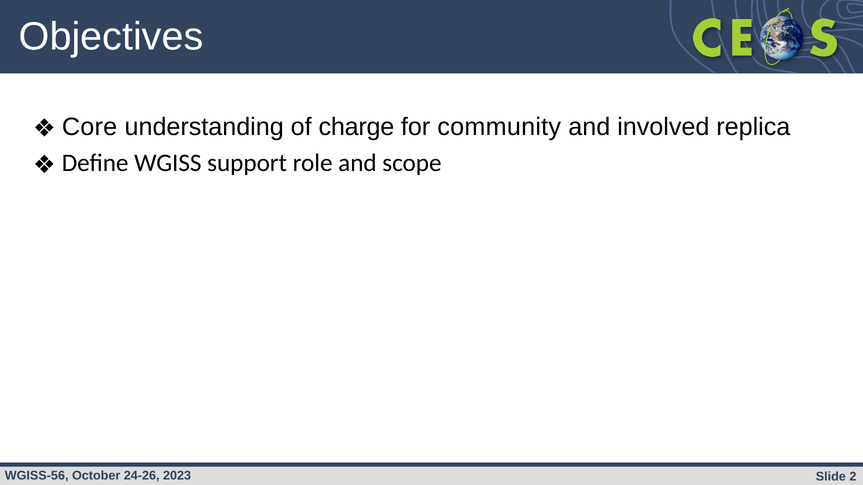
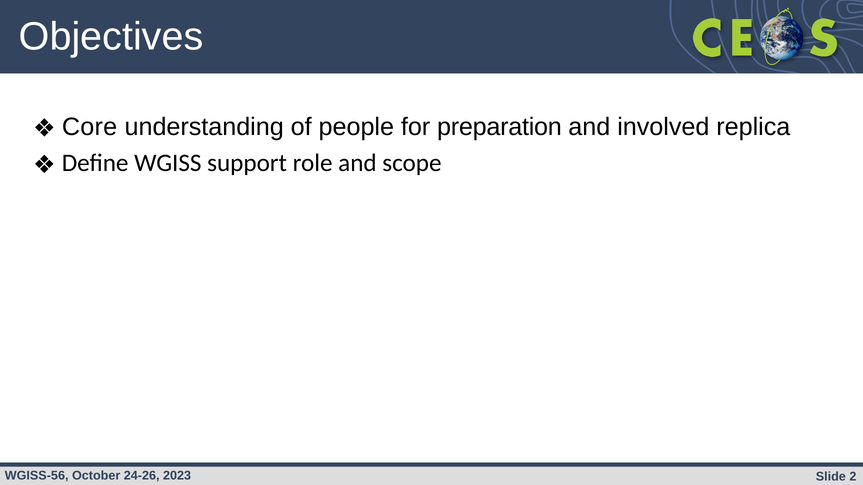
charge: charge -> people
community: community -> preparation
